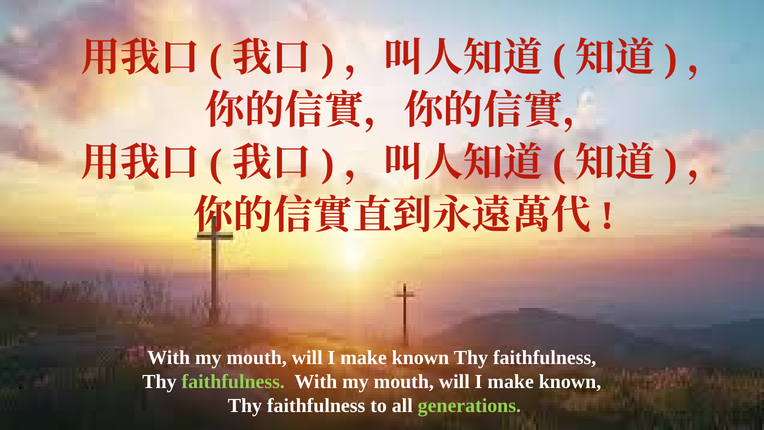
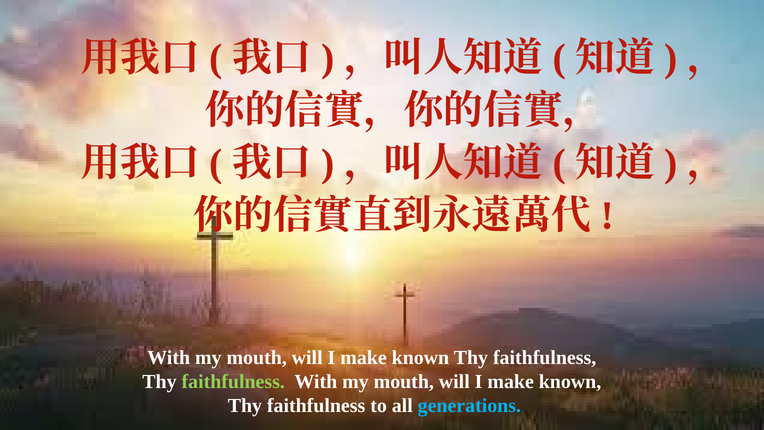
generations colour: light green -> light blue
